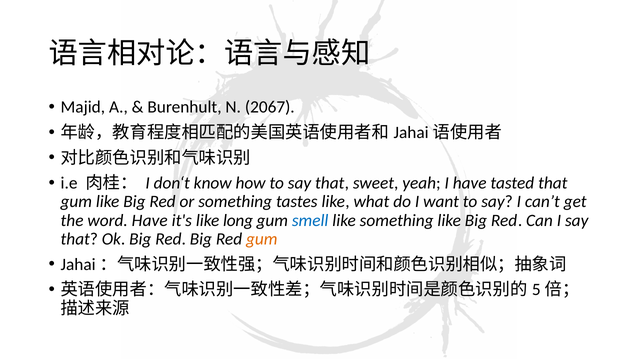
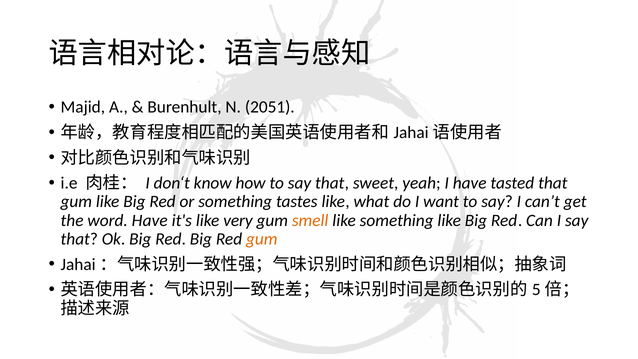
2067: 2067 -> 2051
long: long -> very
smell colour: blue -> orange
